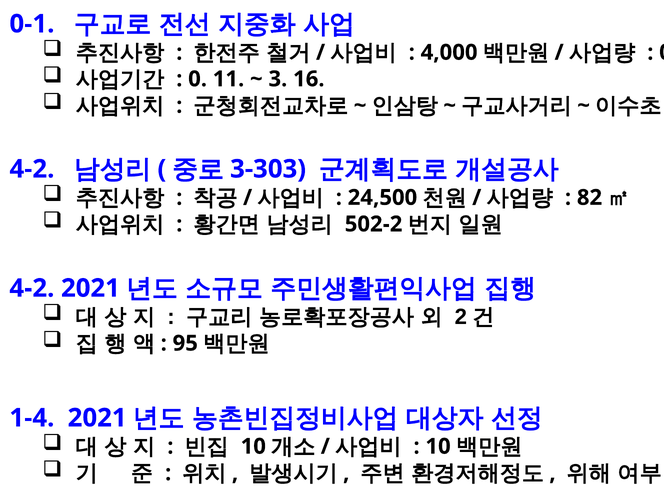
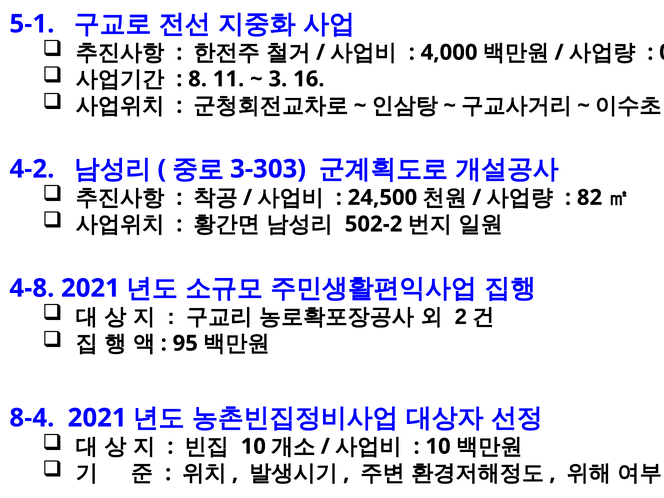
0-1: 0-1 -> 5-1
0: 0 -> 8
4-2 at (32, 288): 4-2 -> 4-8
1-4: 1-4 -> 8-4
